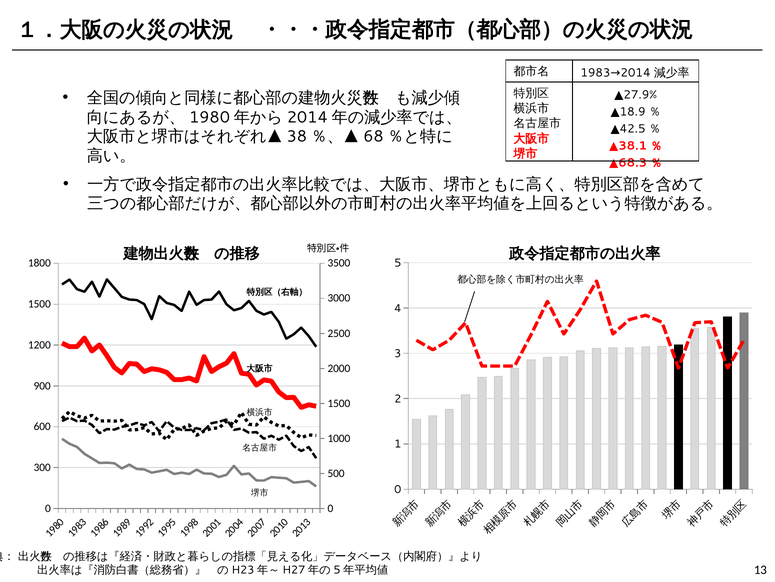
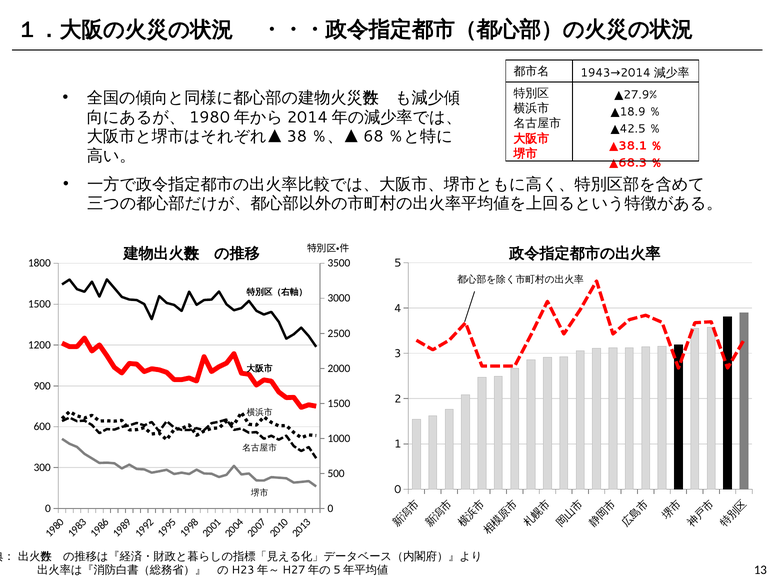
1983: 1983 -> 1943
